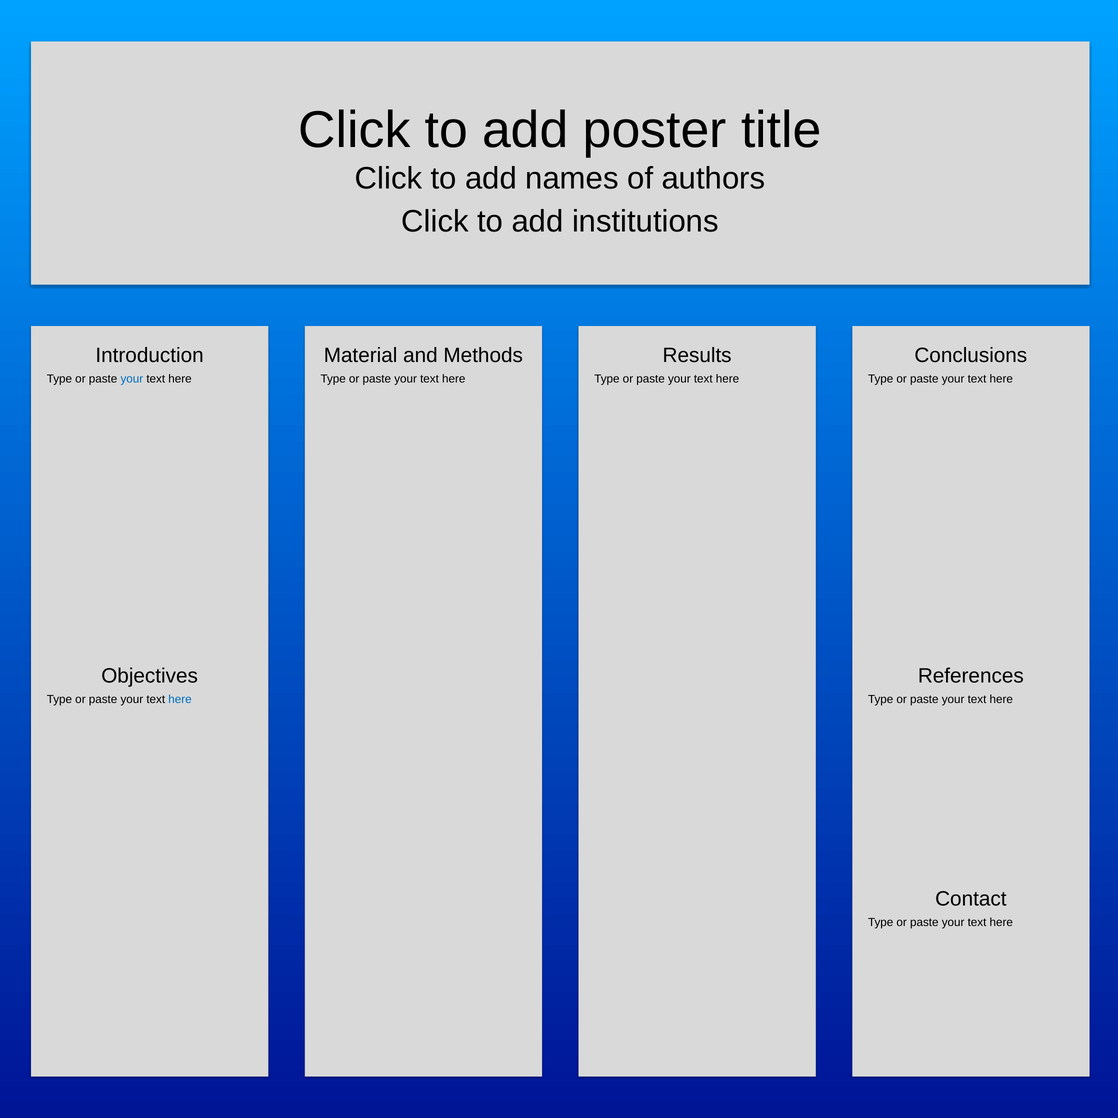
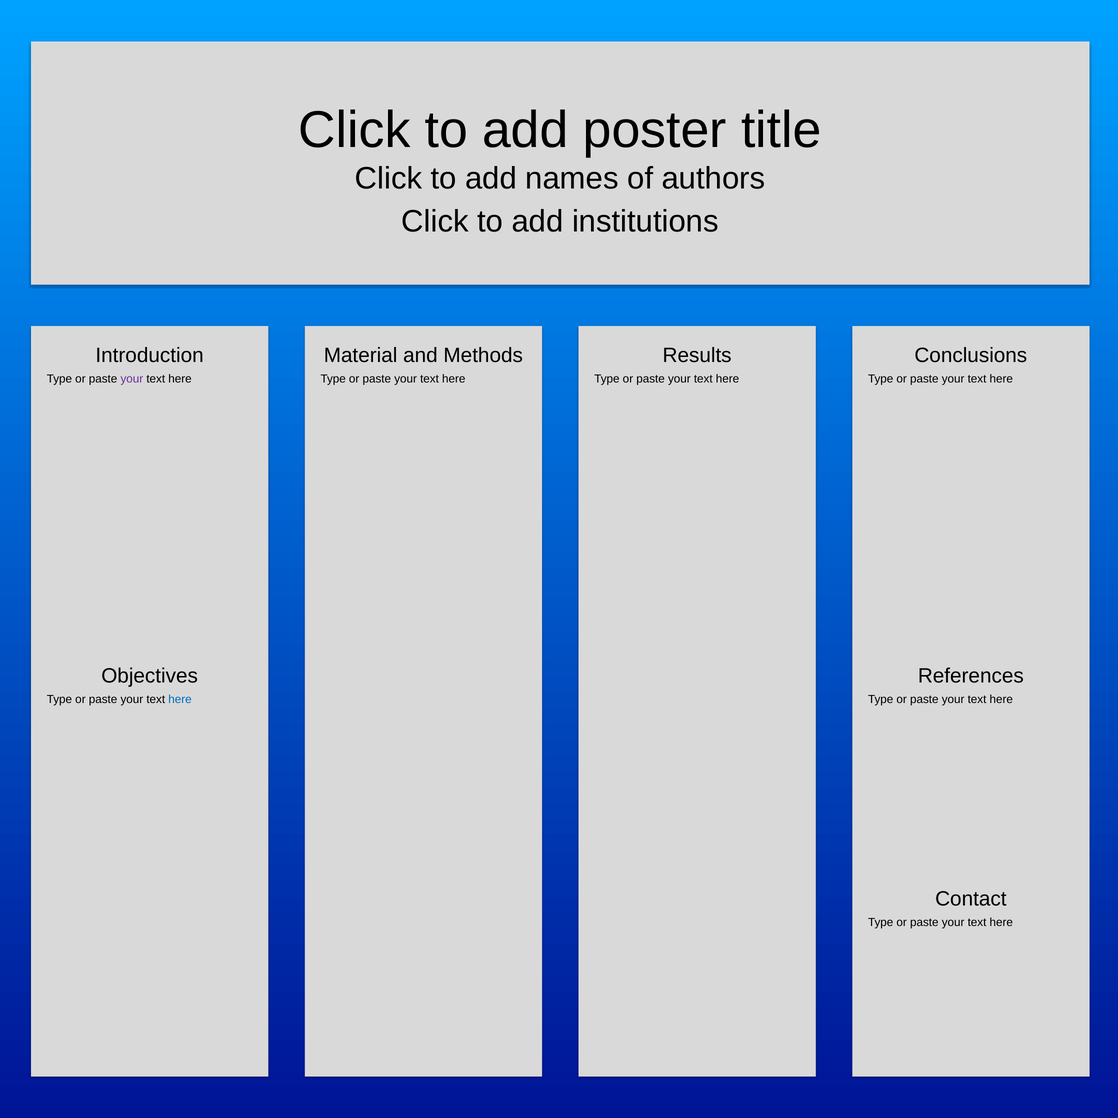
your at (132, 379) colour: blue -> purple
